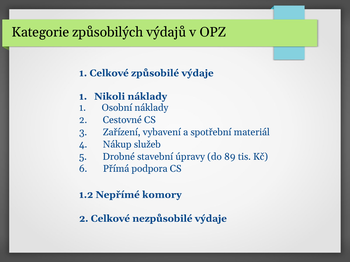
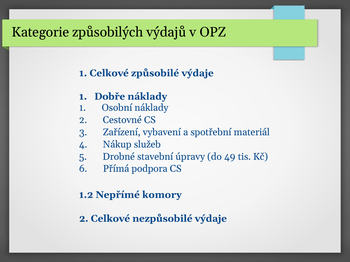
Nikoli: Nikoli -> Dobře
89: 89 -> 49
